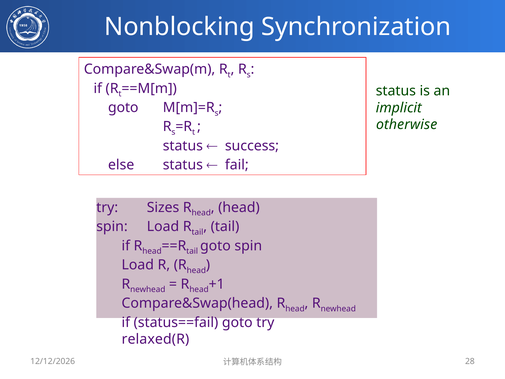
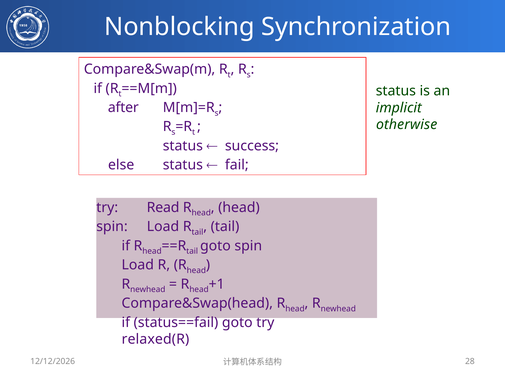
goto at (123, 107): goto -> after
Sizes: Sizes -> Read
